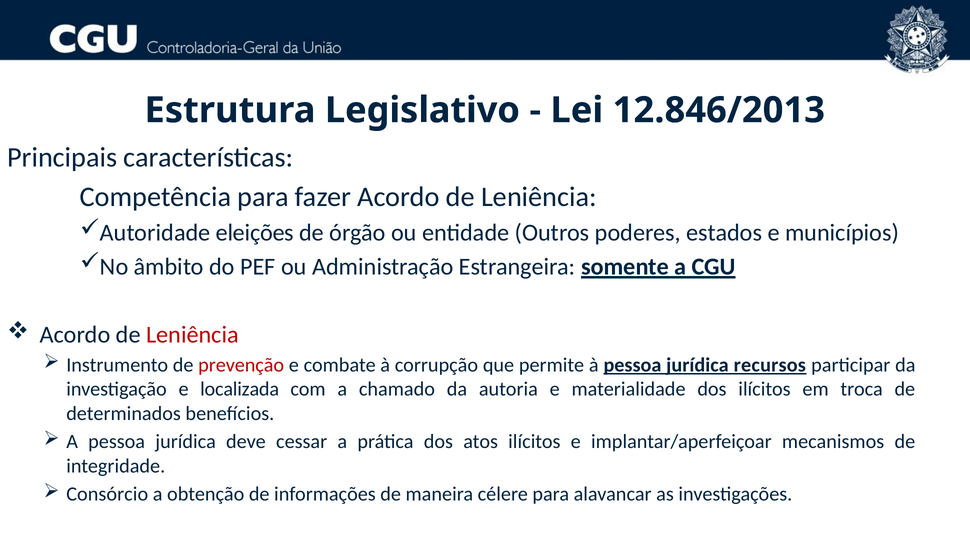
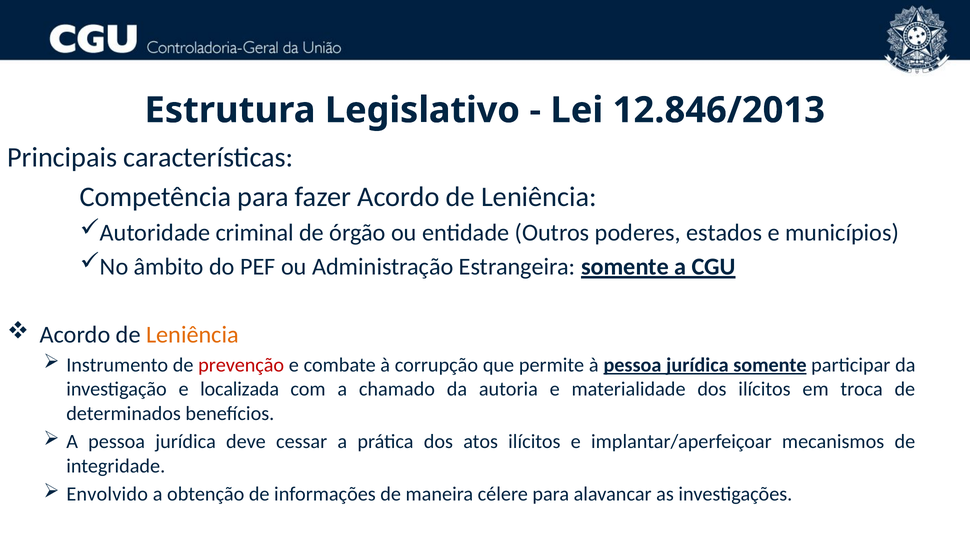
eleições: eleições -> criminal
Leniência at (192, 335) colour: red -> orange
jurídica recursos: recursos -> somente
Consórcio: Consórcio -> Envolvido
